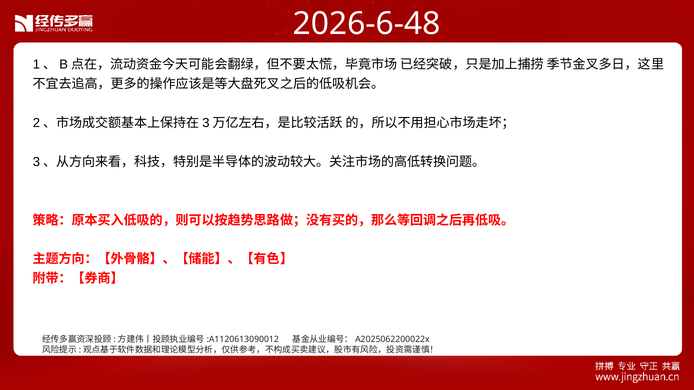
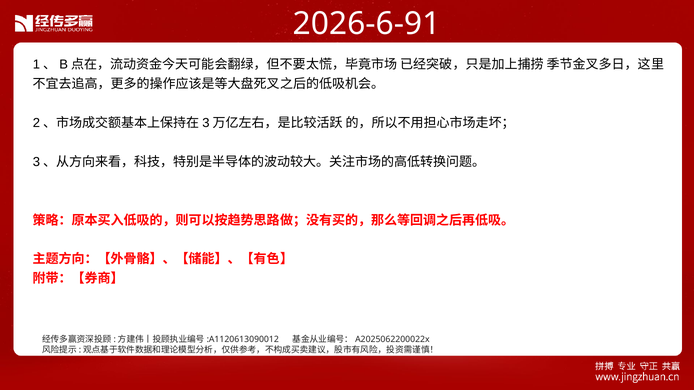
2026-6-48: 2026-6-48 -> 2026-6-91
